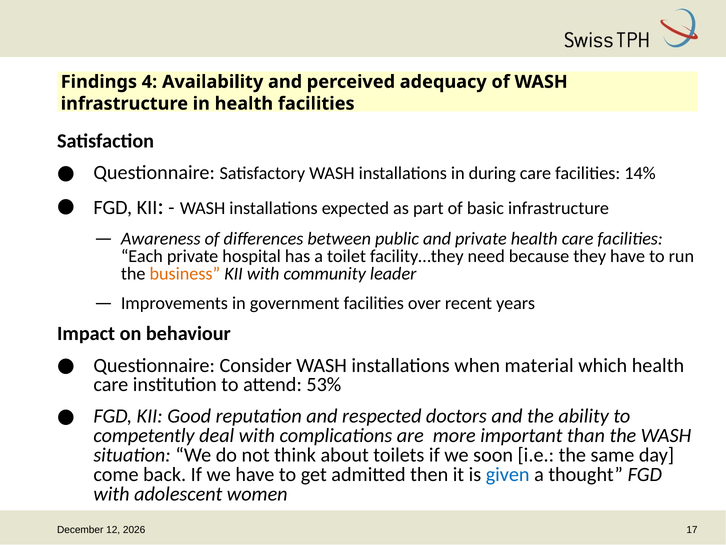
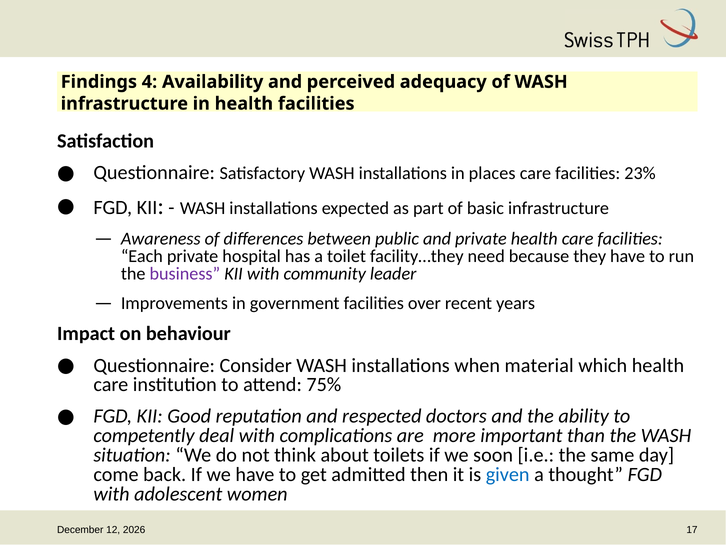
during: during -> places
14%: 14% -> 23%
business colour: orange -> purple
53%: 53% -> 75%
